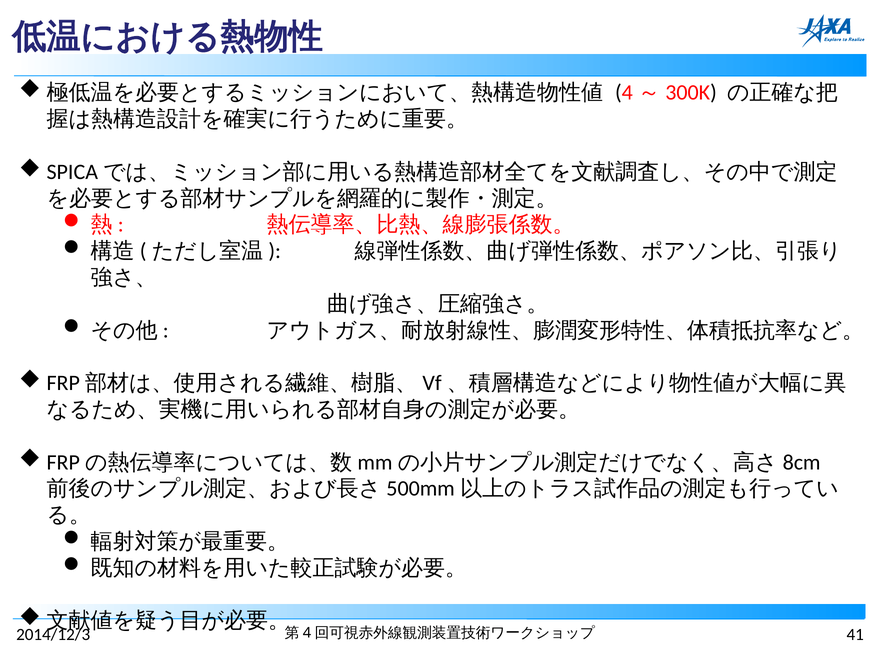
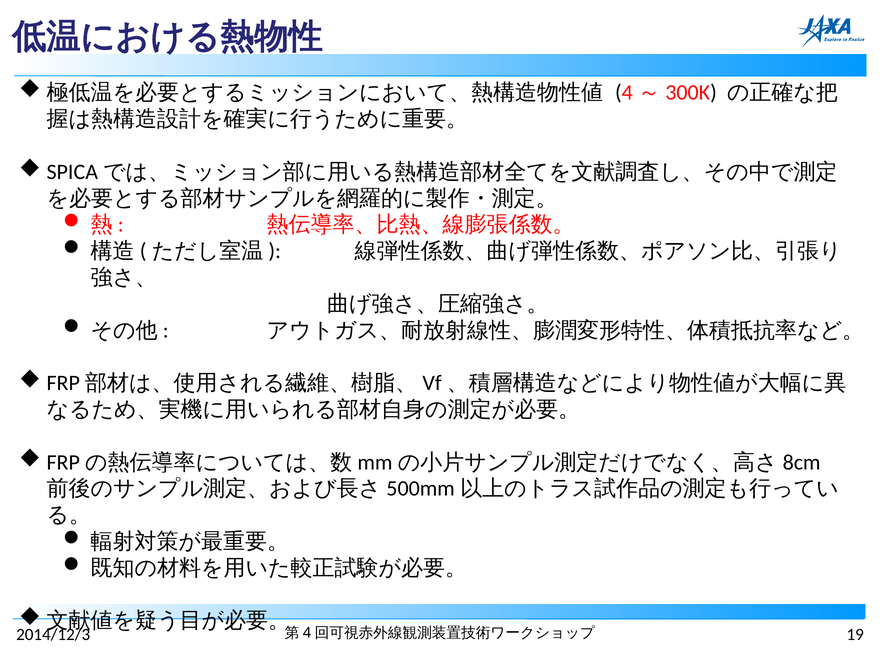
41: 41 -> 19
